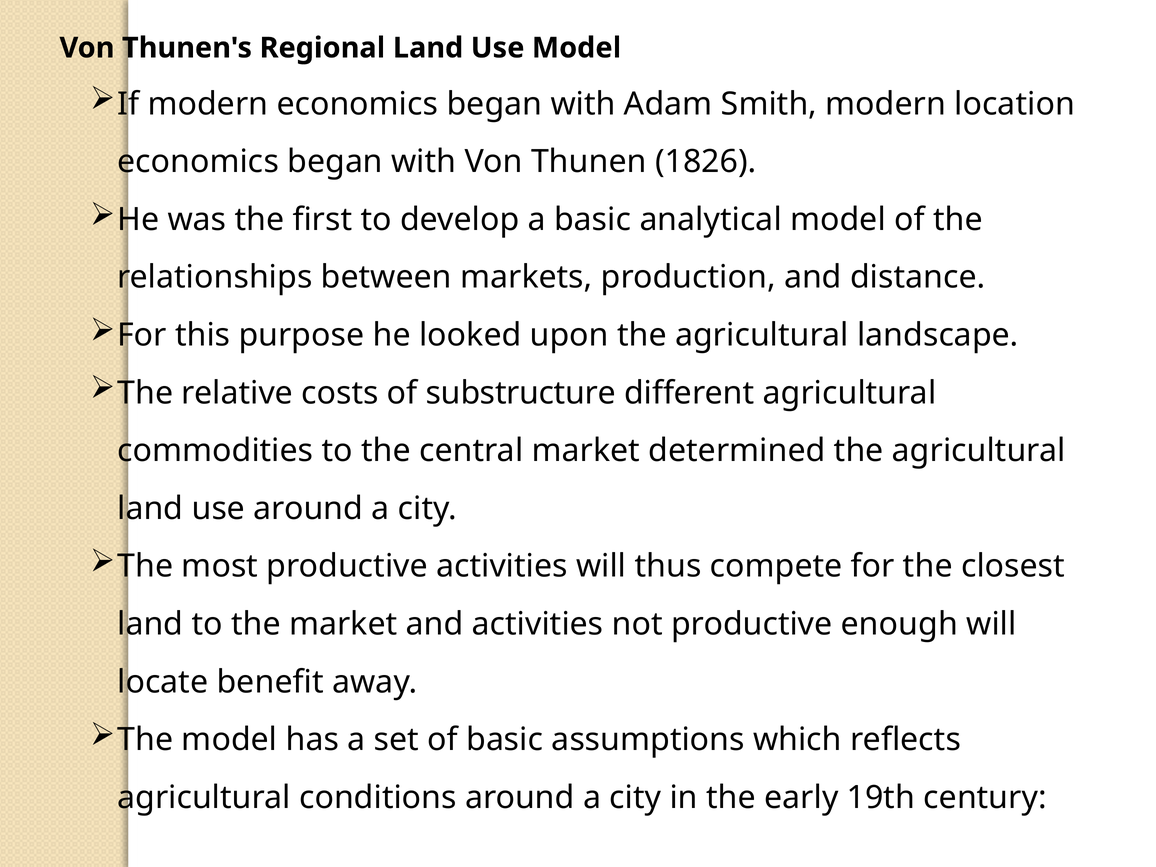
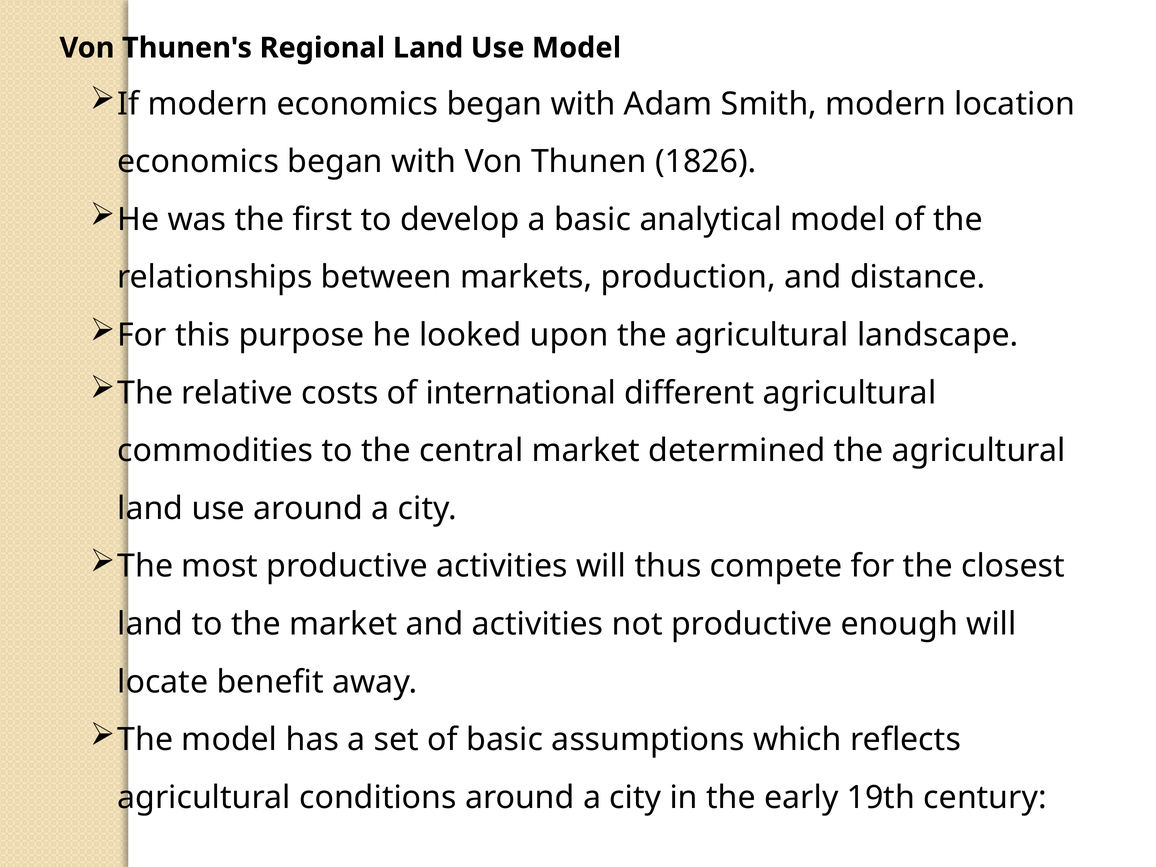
substructure: substructure -> international
